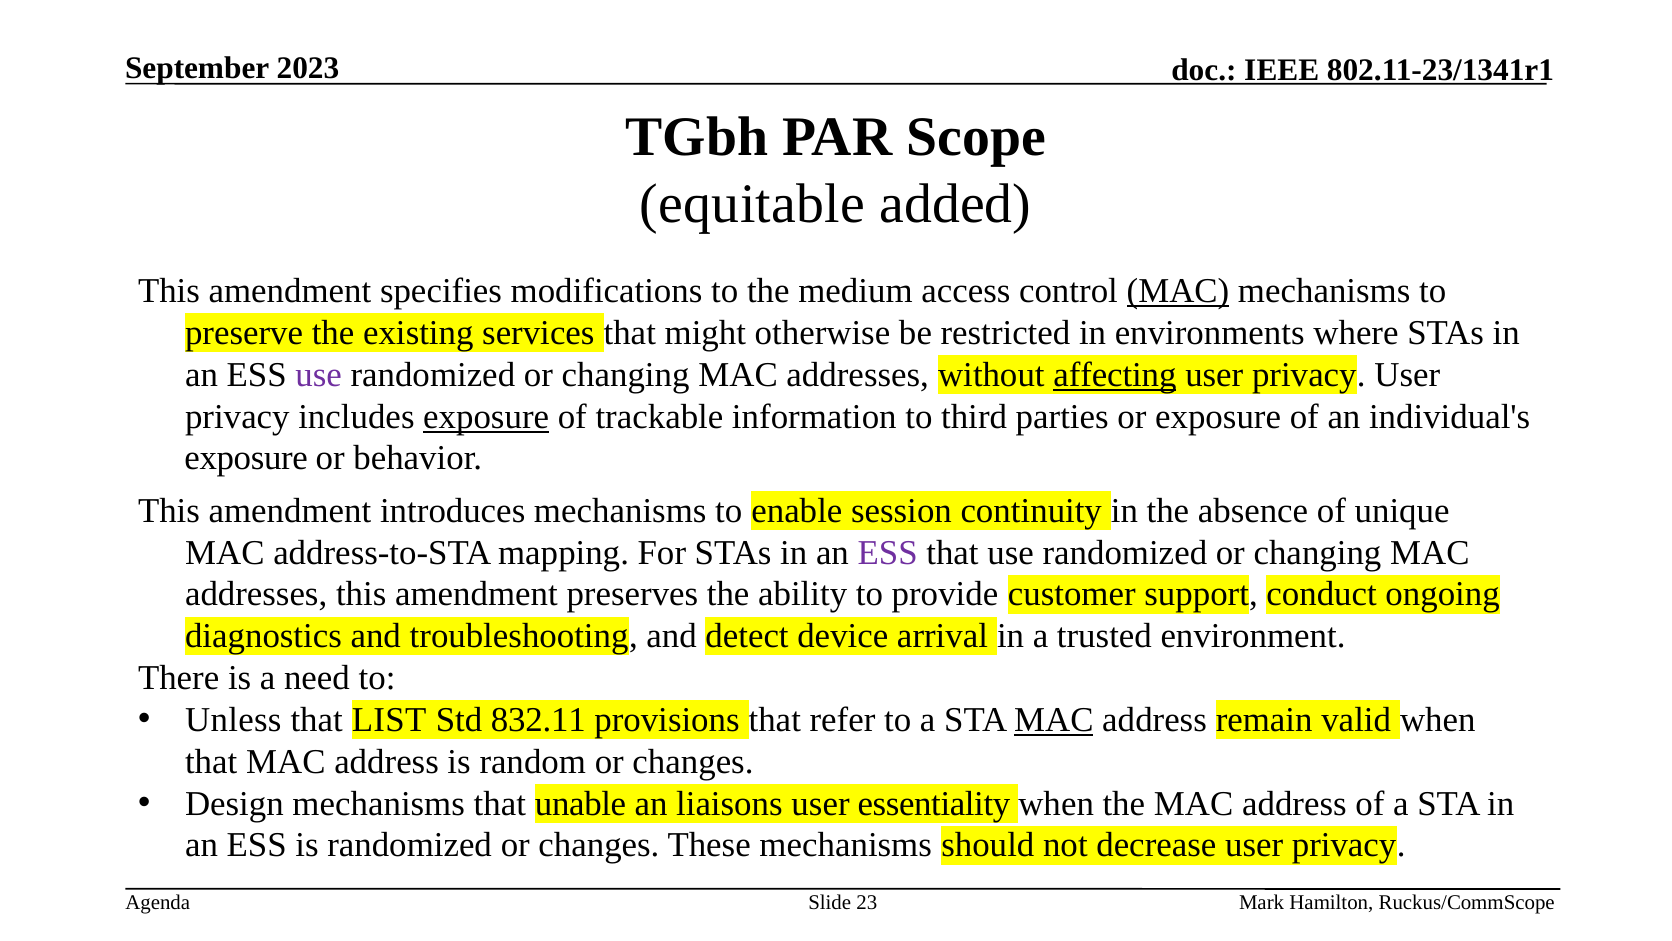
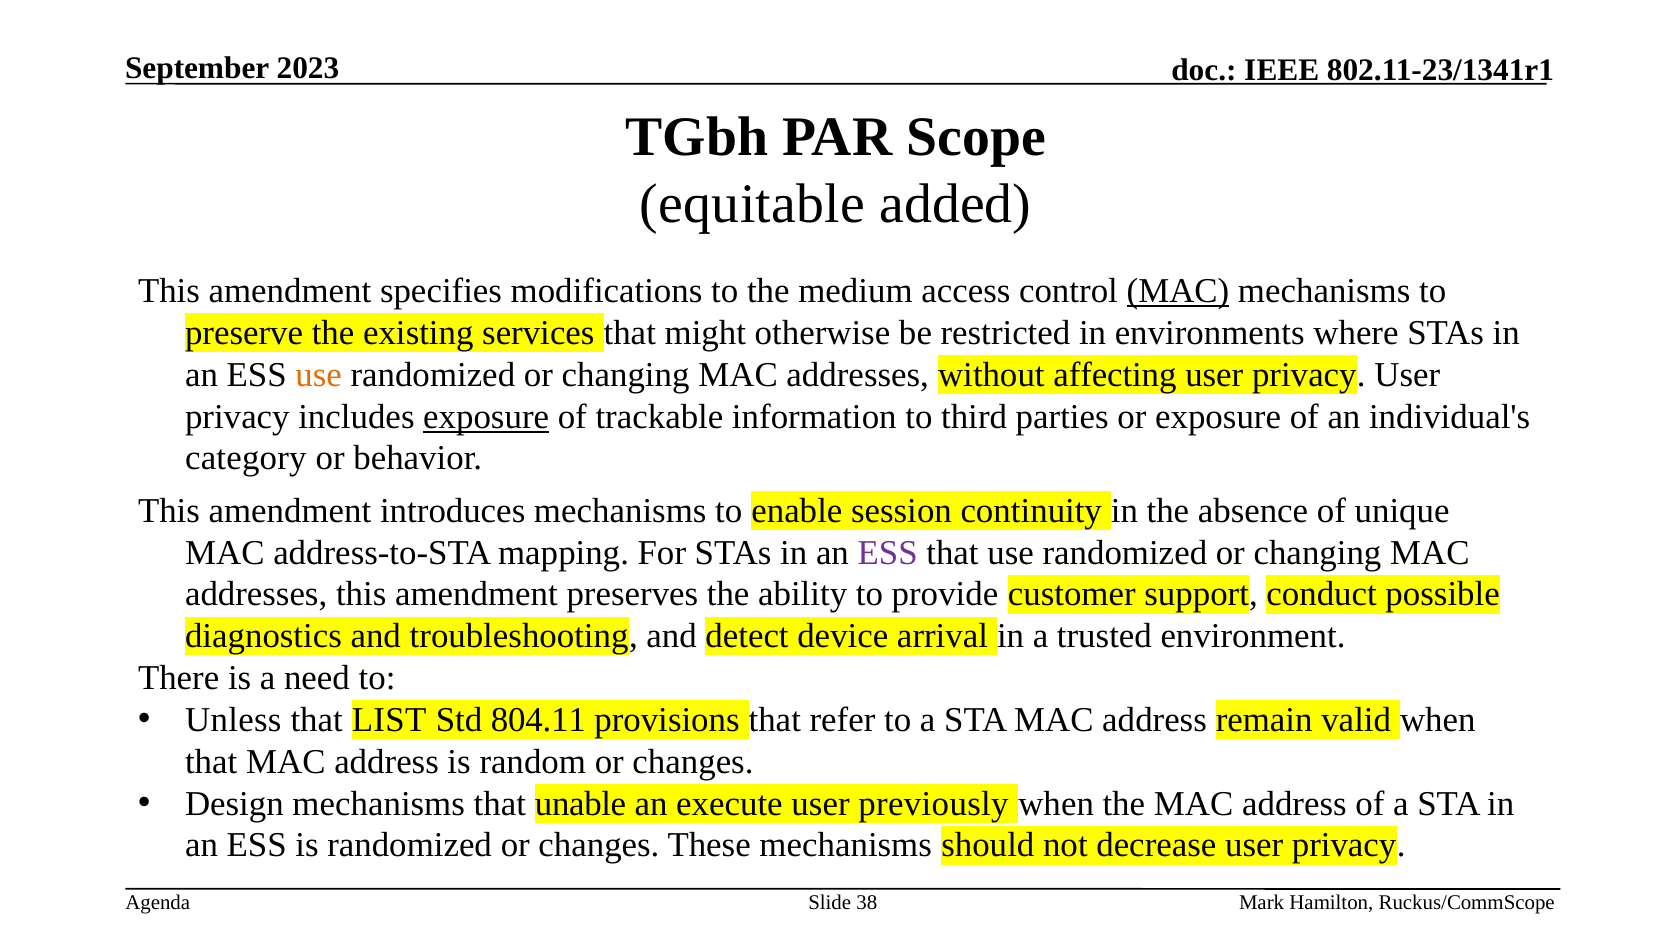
use at (319, 375) colour: purple -> orange
affecting underline: present -> none
exposure at (246, 458): exposure -> category
ongoing: ongoing -> possible
832.11: 832.11 -> 804.11
MAC at (1054, 720) underline: present -> none
liaisons: liaisons -> execute
essentiality: essentiality -> previously
23: 23 -> 38
